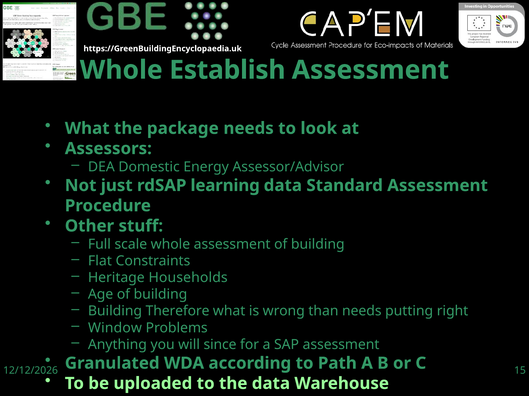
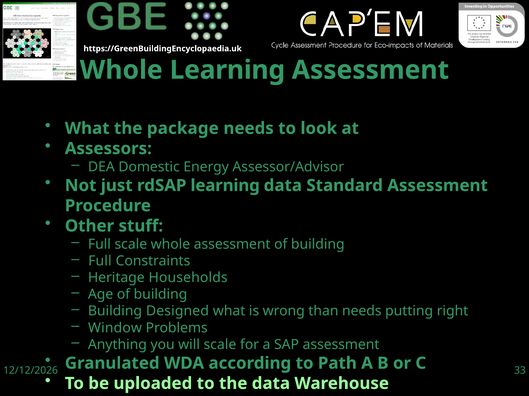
Whole Establish: Establish -> Learning
Flat at (100, 261): Flat -> Full
Therefore: Therefore -> Designed
will since: since -> scale
15: 15 -> 33
